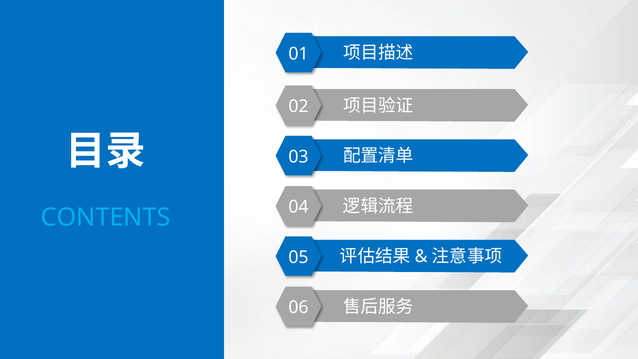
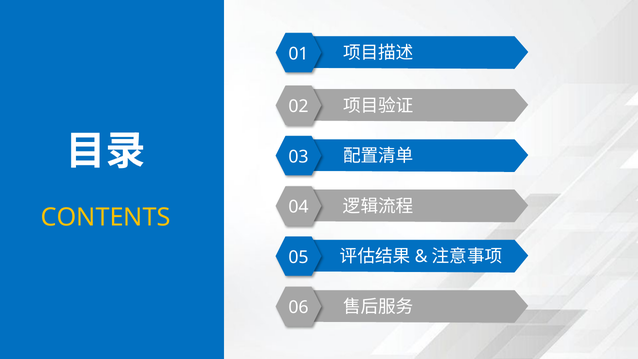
CONTENTS colour: light blue -> yellow
